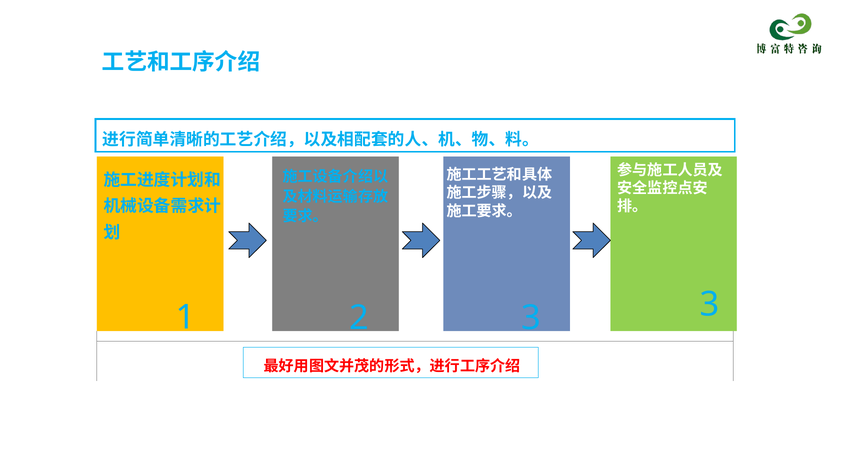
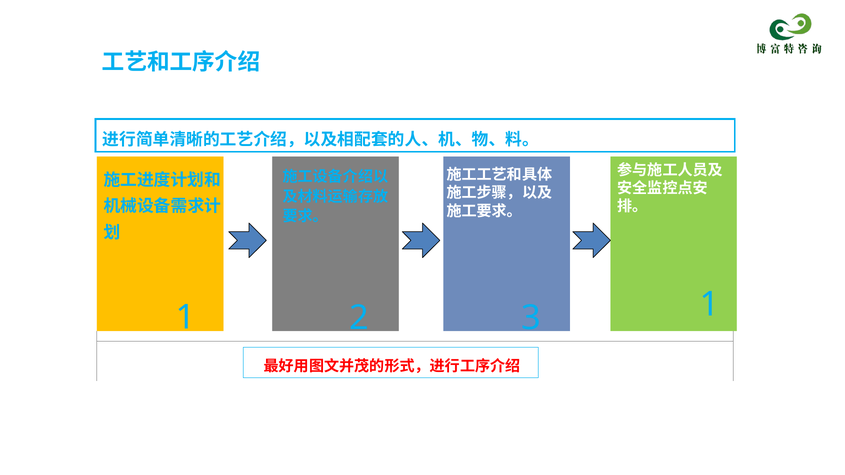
3 3: 3 -> 1
